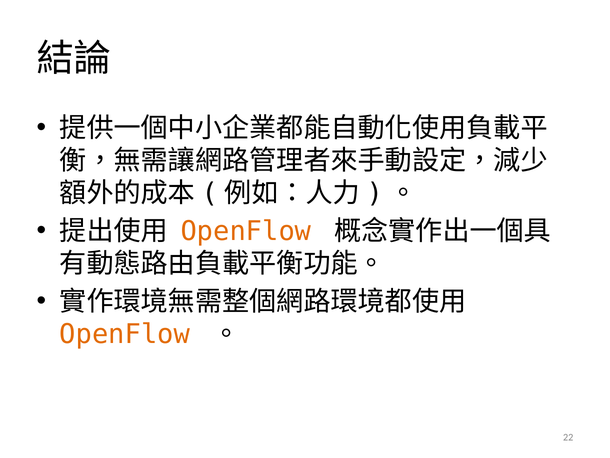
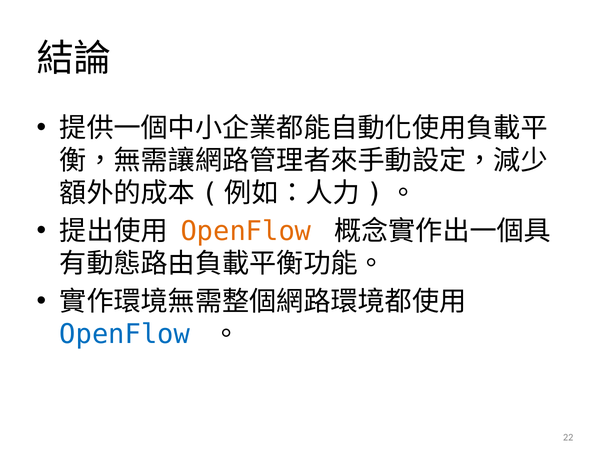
OpenFlow at (125, 334) colour: orange -> blue
